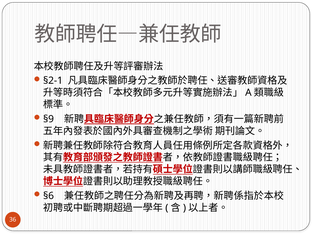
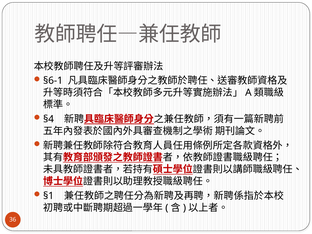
§2-1: §2-1 -> §6-1
§9: §9 -> §4
§6: §6 -> §1
